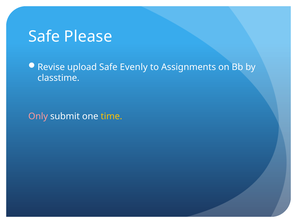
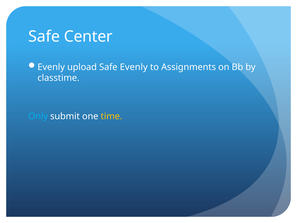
Please: Please -> Center
Revise at (51, 67): Revise -> Evenly
Only colour: pink -> light blue
